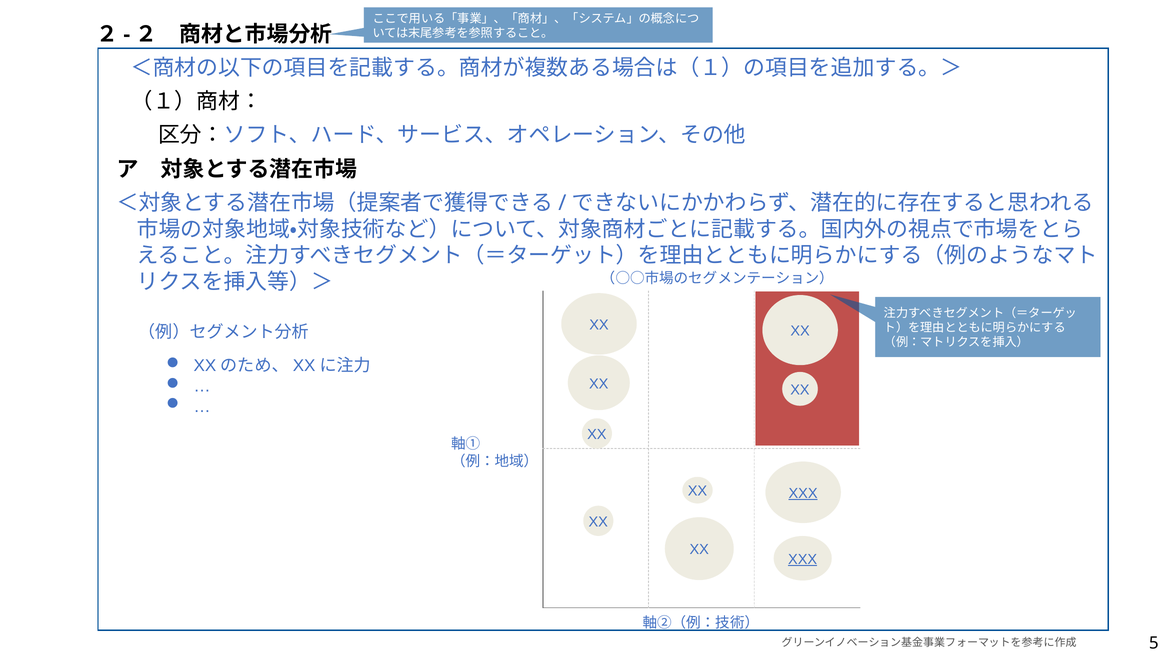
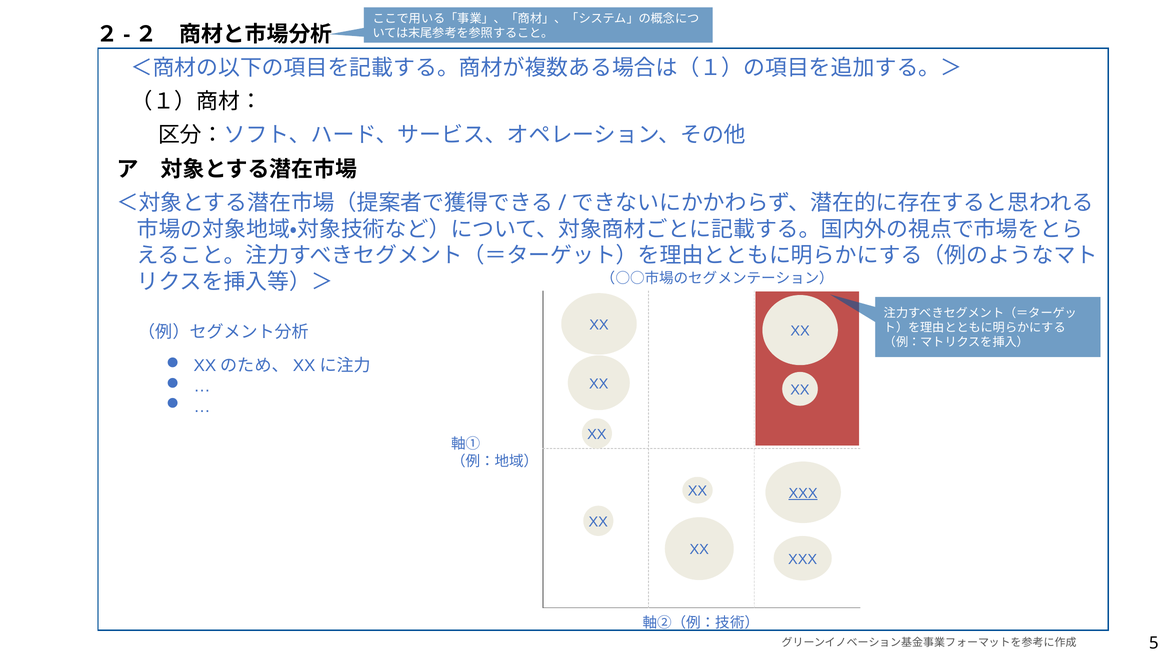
XXX at (803, 560) underline: present -> none
